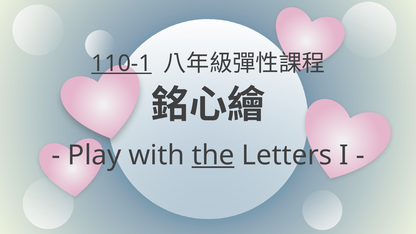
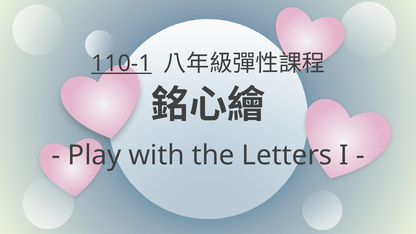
the underline: present -> none
